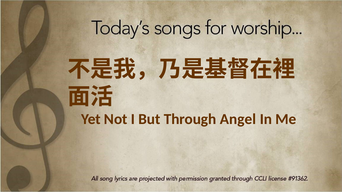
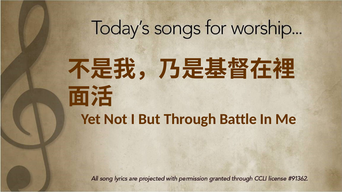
Angel: Angel -> Battle
